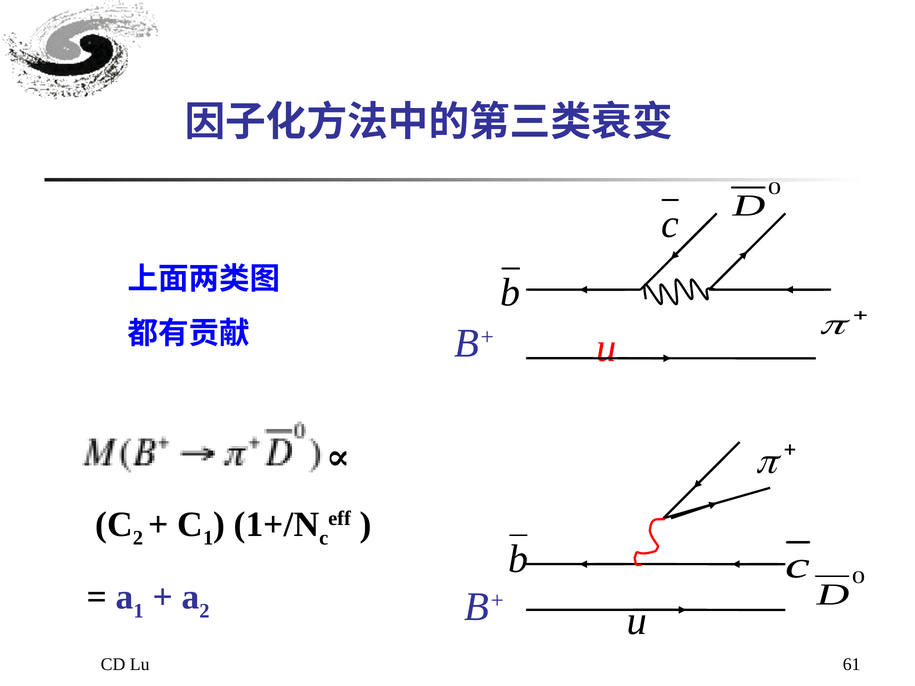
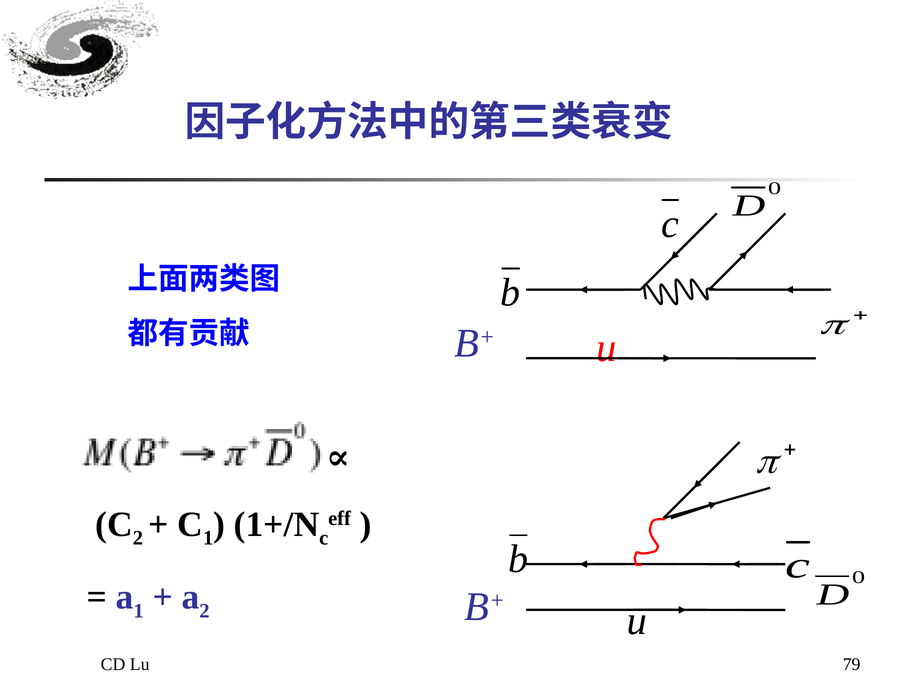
61: 61 -> 79
